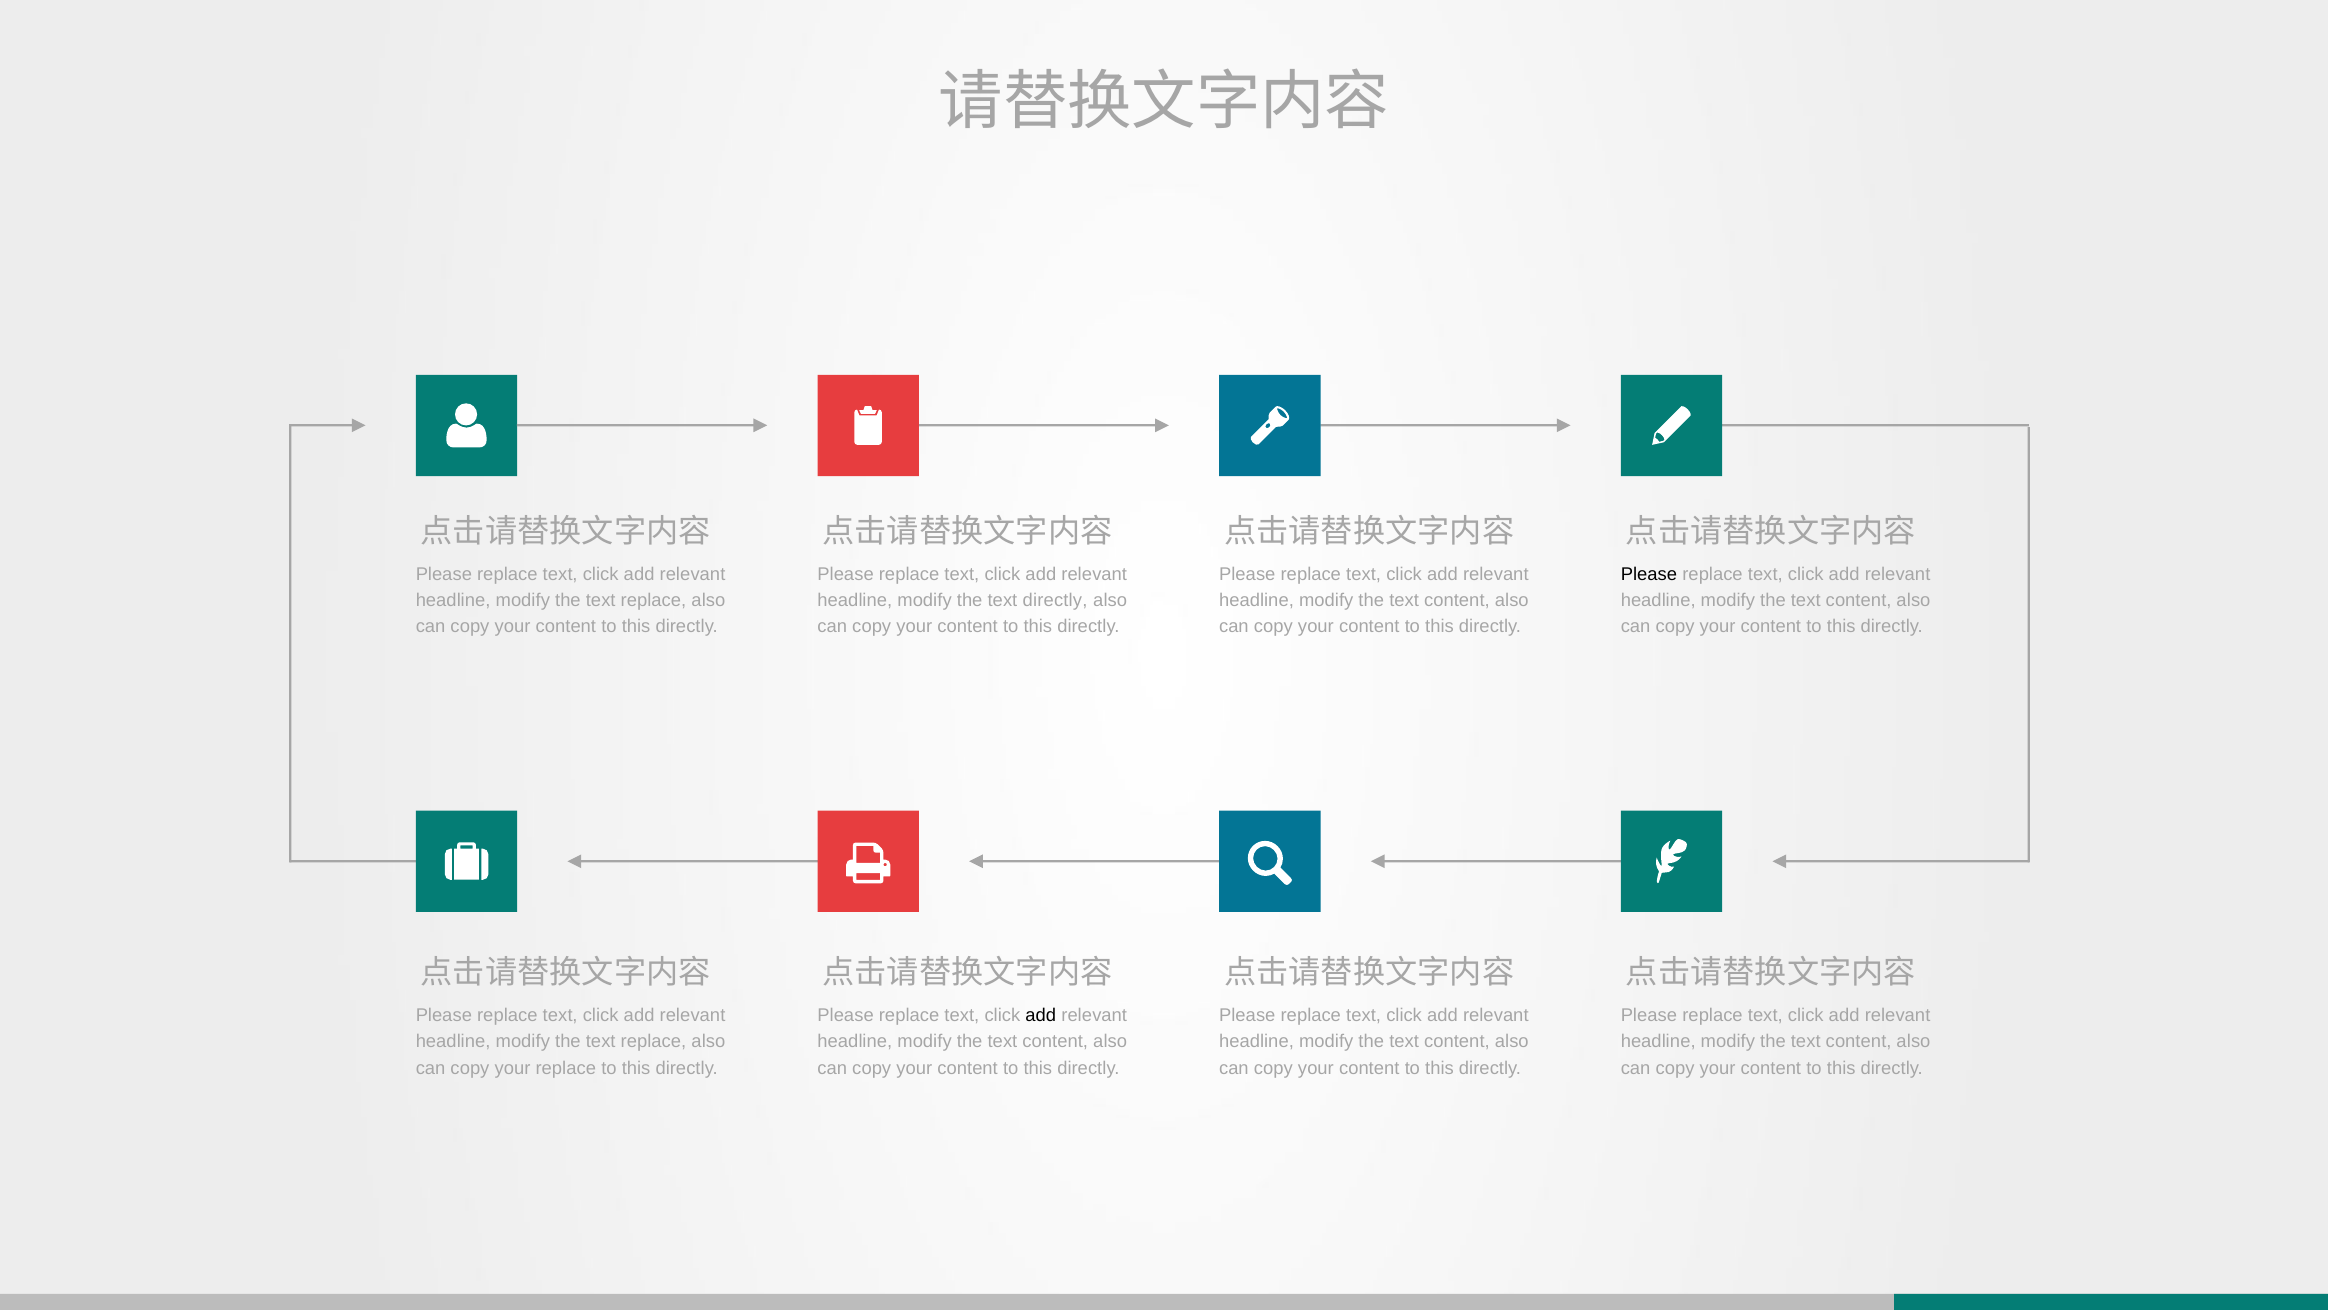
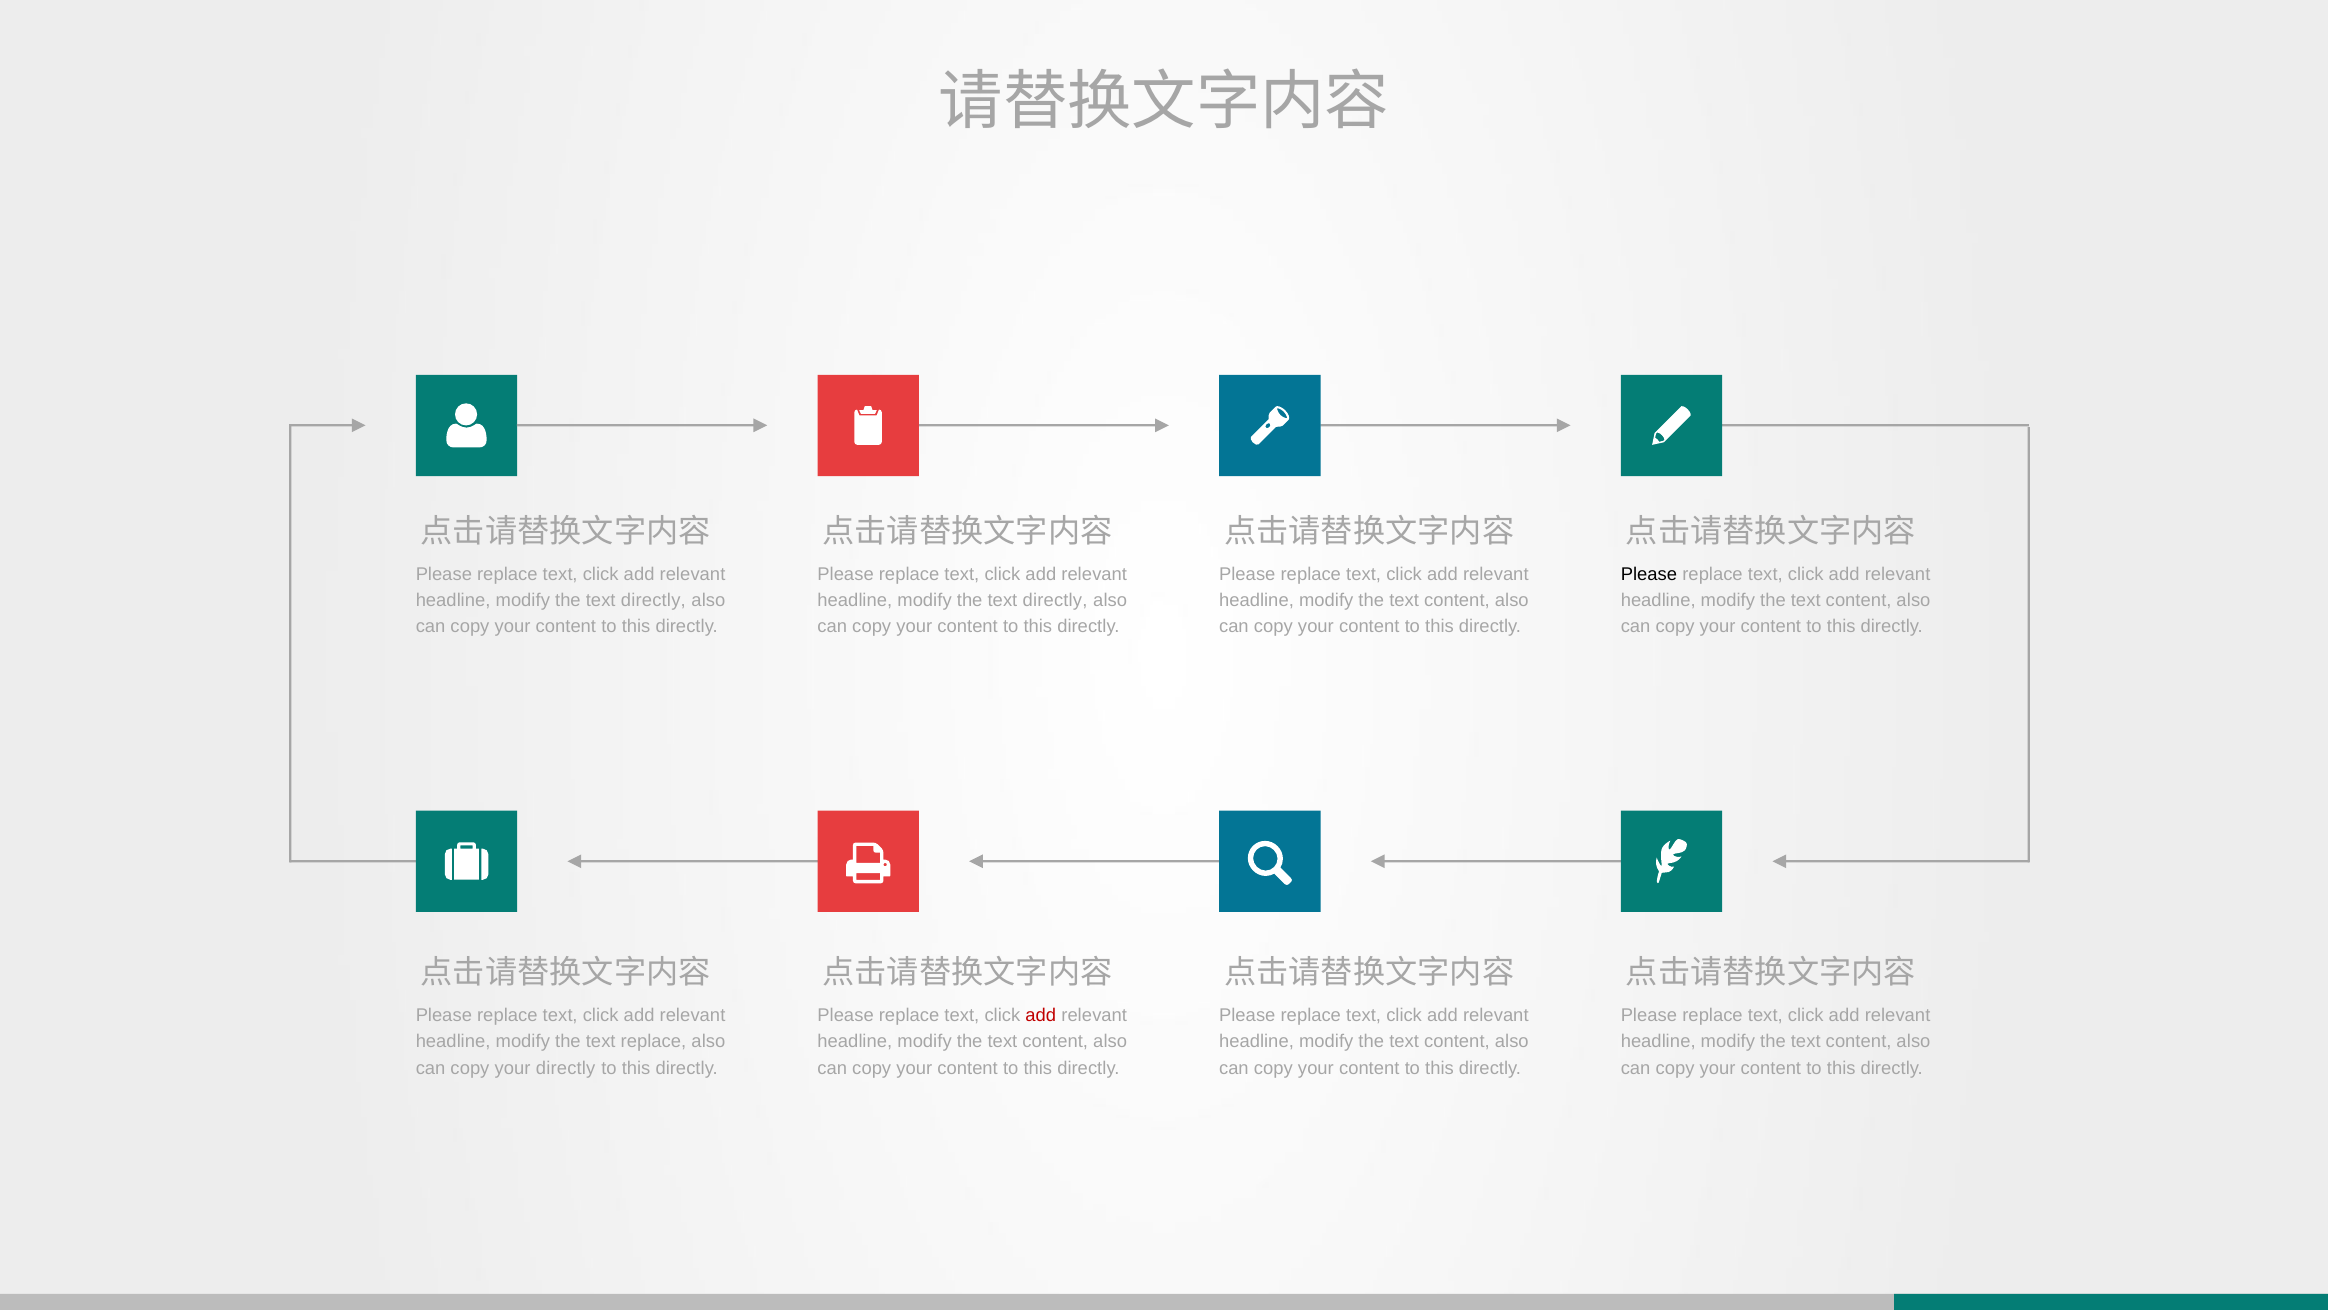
replace at (653, 600): replace -> directly
add at (1041, 1015) colour: black -> red
your replace: replace -> directly
